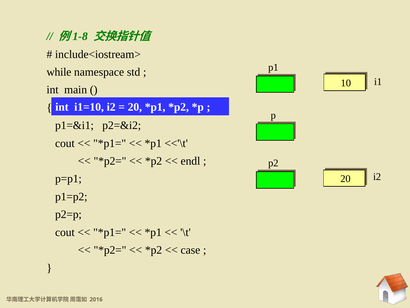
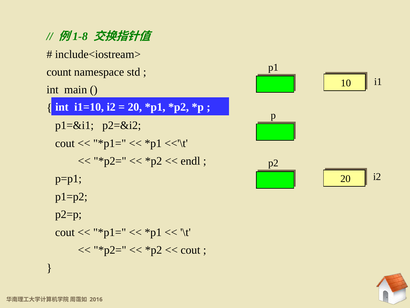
while: while -> count
case at (190, 250): case -> cout
